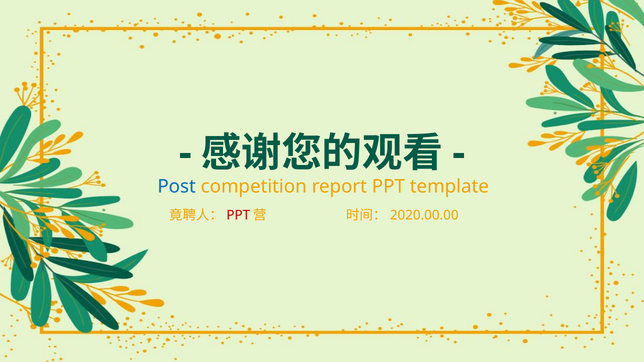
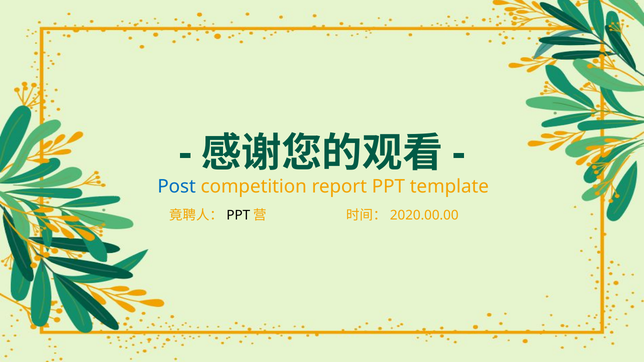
PPT at (238, 216) colour: red -> black
